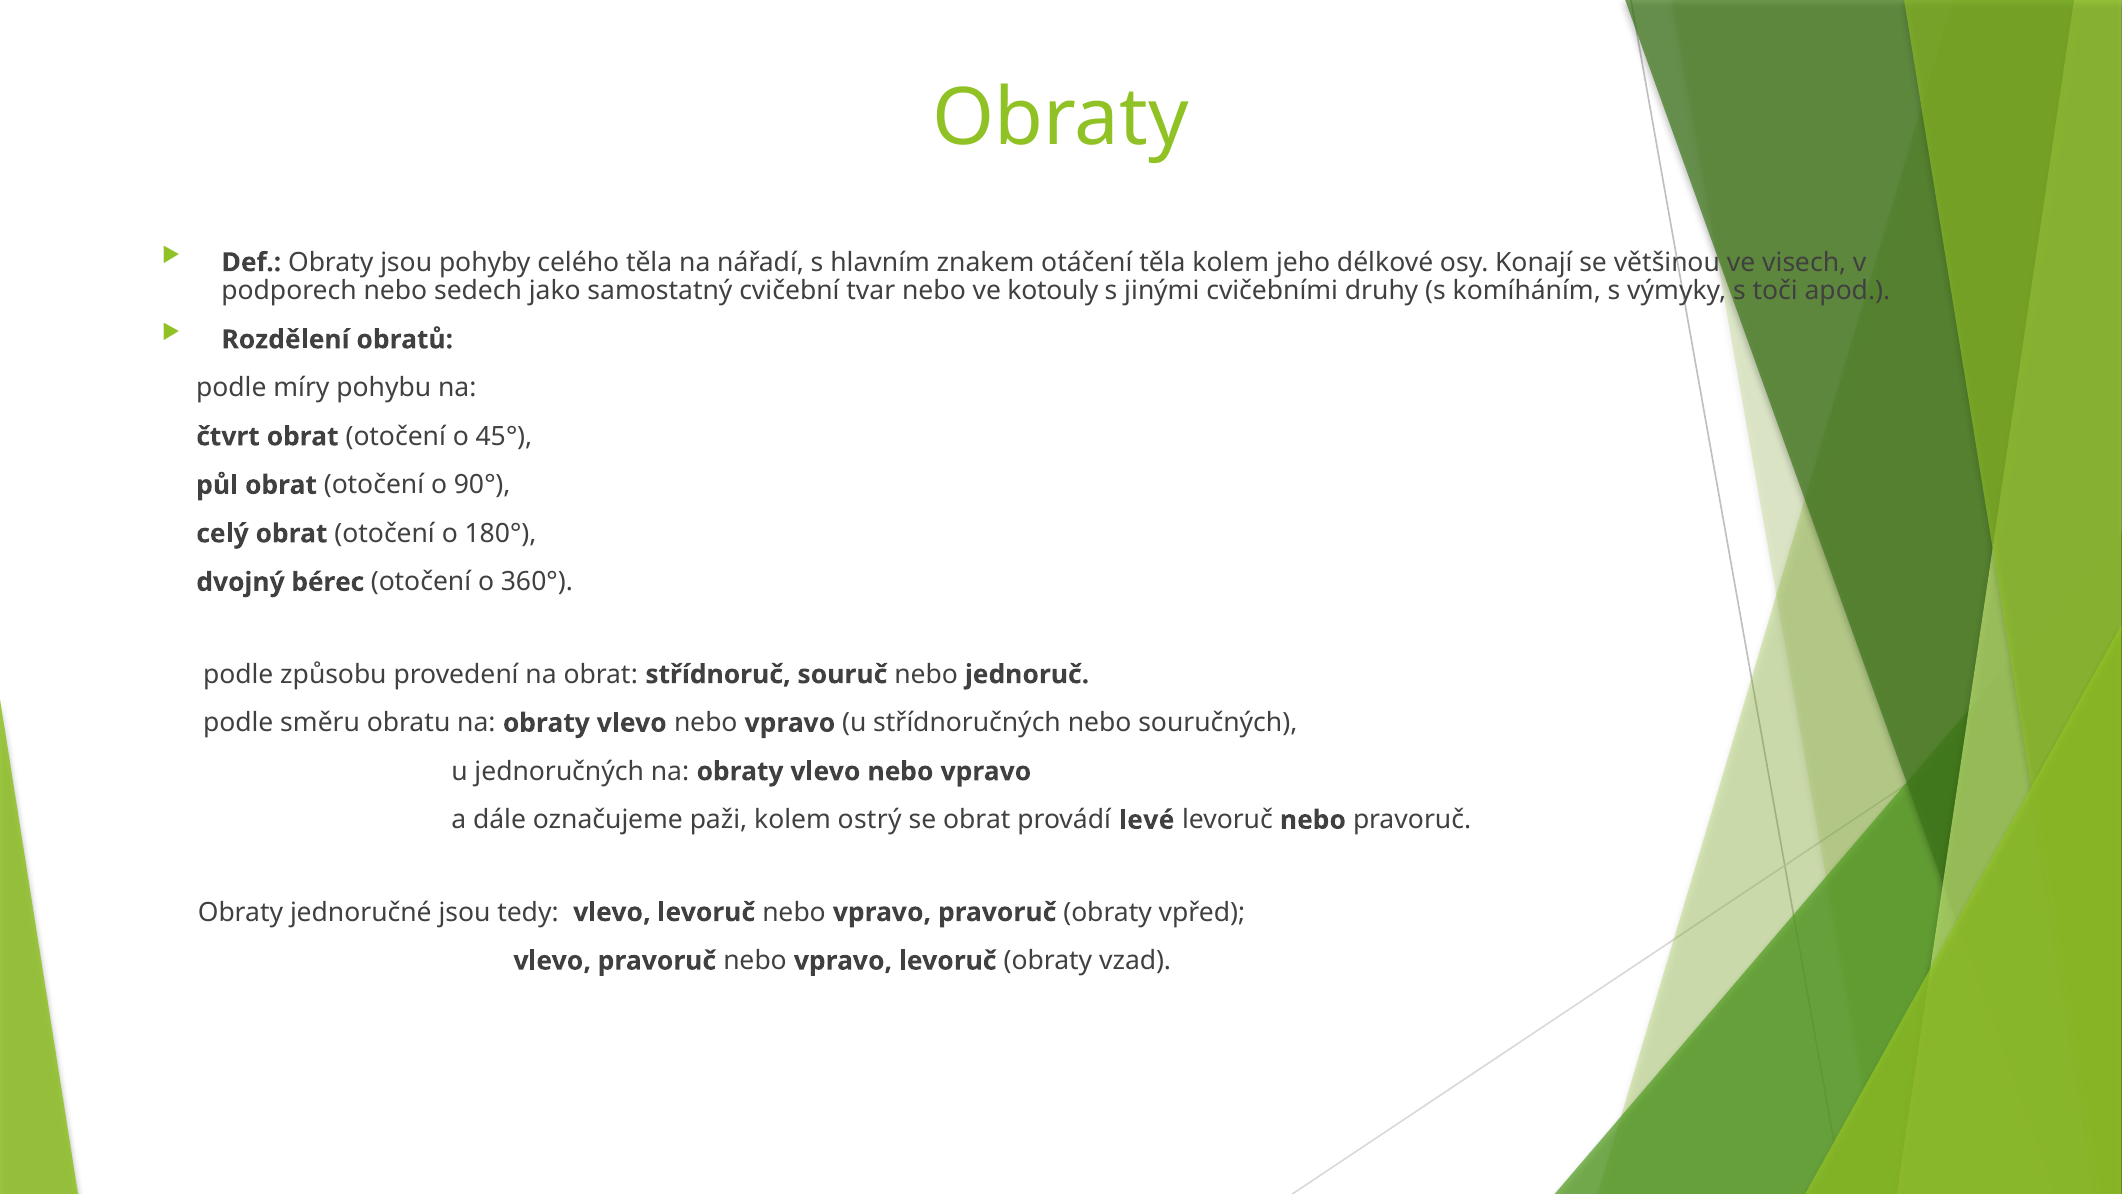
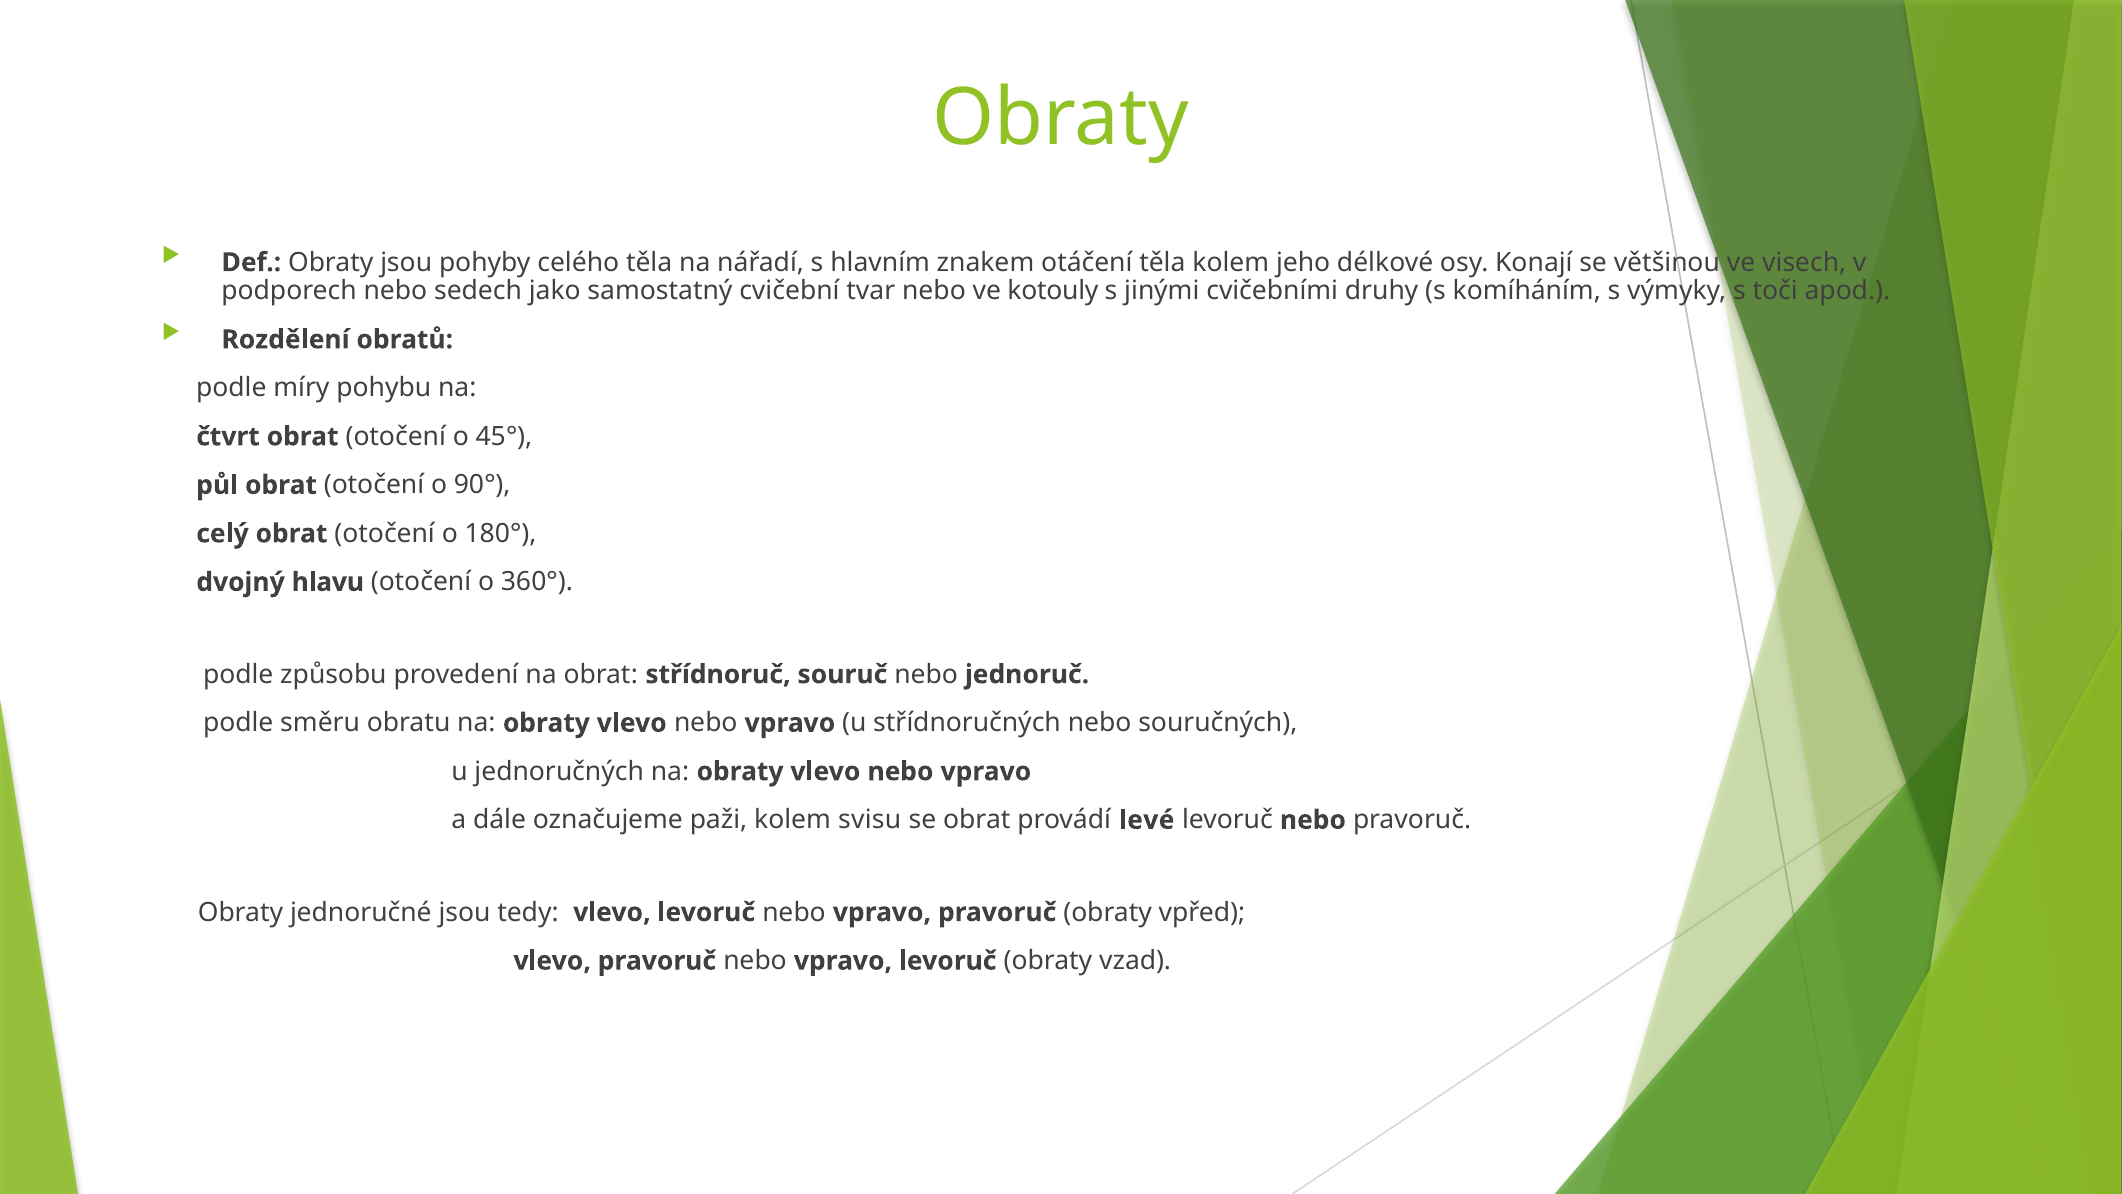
bérec: bérec -> hlavu
ostrý: ostrý -> svisu
